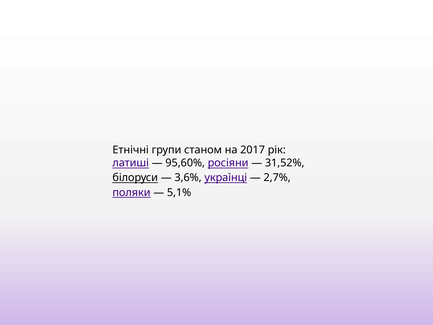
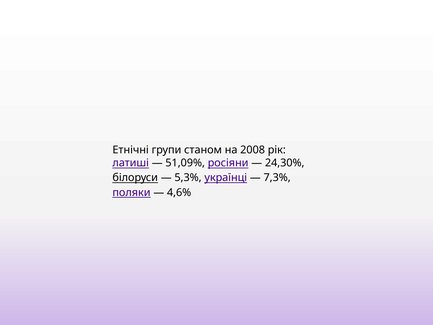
2017: 2017 -> 2008
95,60%: 95,60% -> 51,09%
31,52%: 31,52% -> 24,30%
3,6%: 3,6% -> 5,3%
2,7%: 2,7% -> 7,3%
5,1%: 5,1% -> 4,6%
